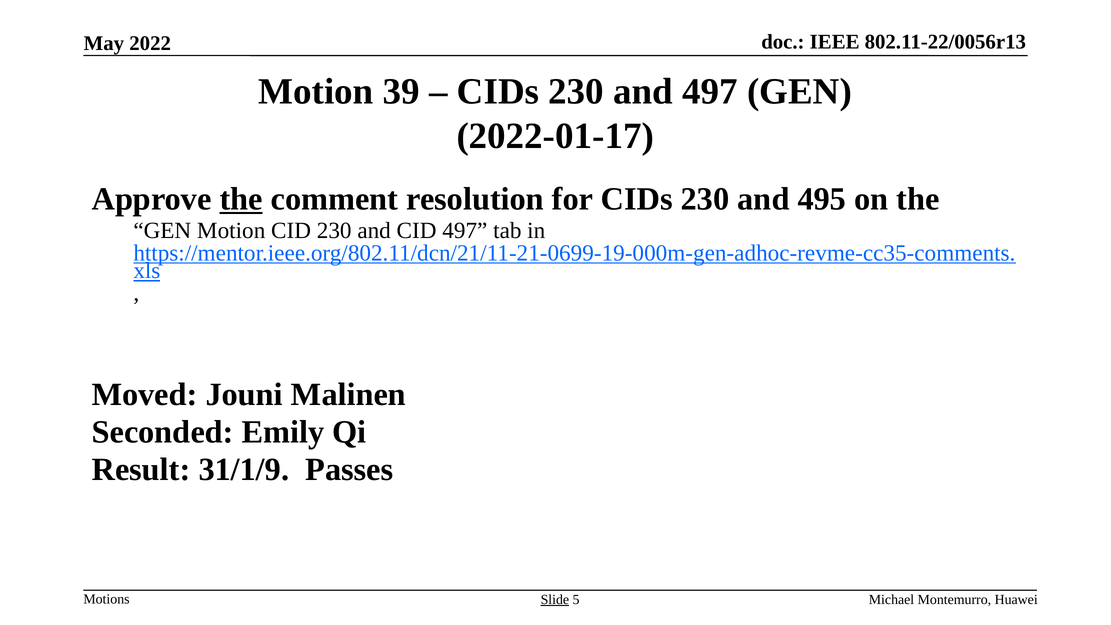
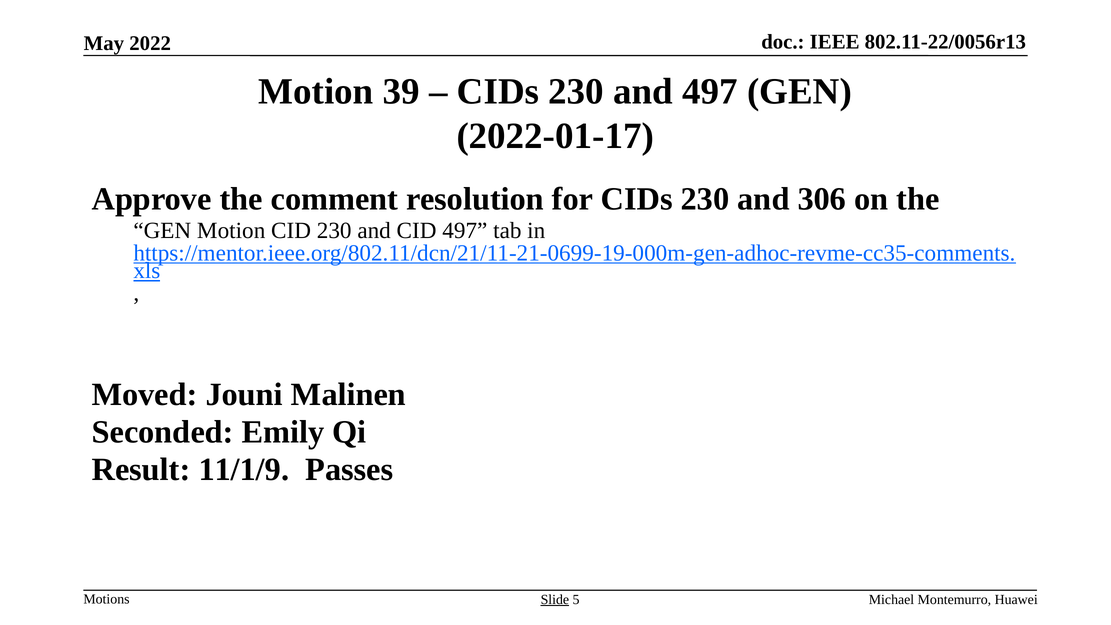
the at (241, 199) underline: present -> none
495: 495 -> 306
31/1/9: 31/1/9 -> 11/1/9
